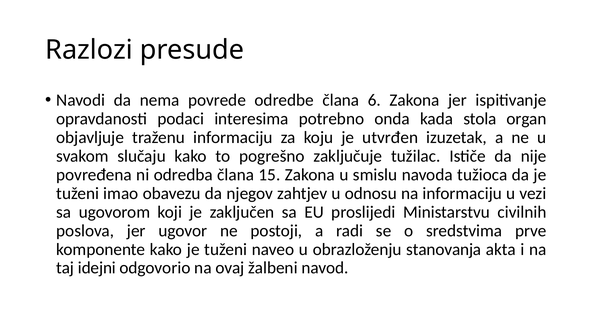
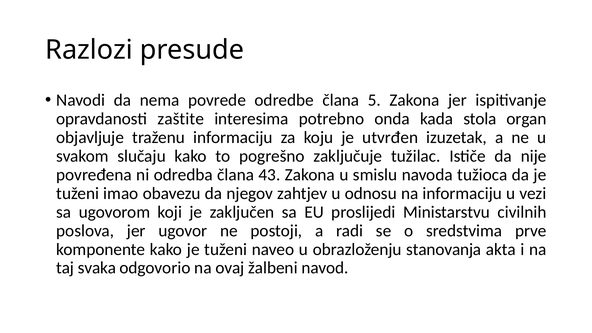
6: 6 -> 5
podaci: podaci -> zaštite
15: 15 -> 43
idejni: idejni -> svaka
